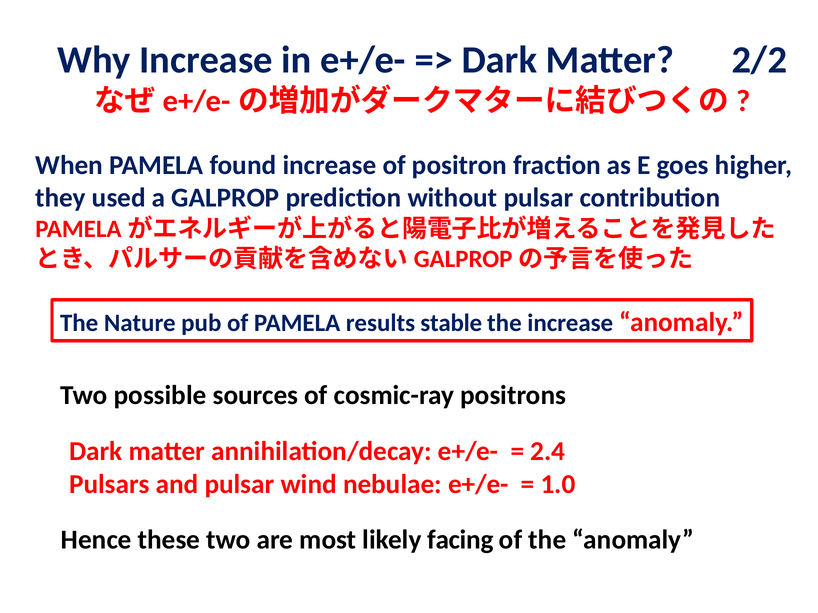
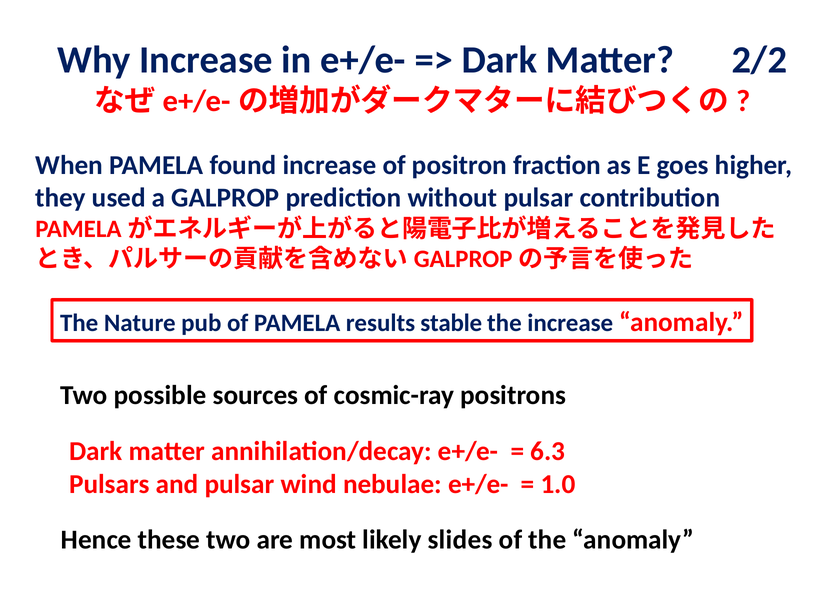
2.4: 2.4 -> 6.3
facing: facing -> slides
